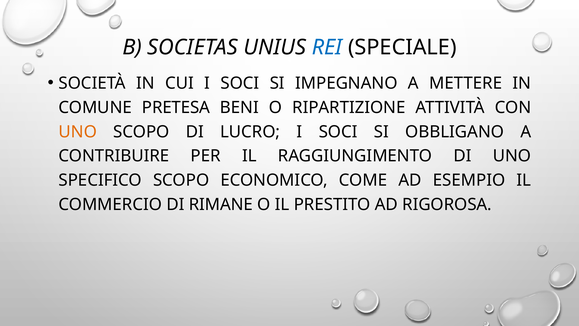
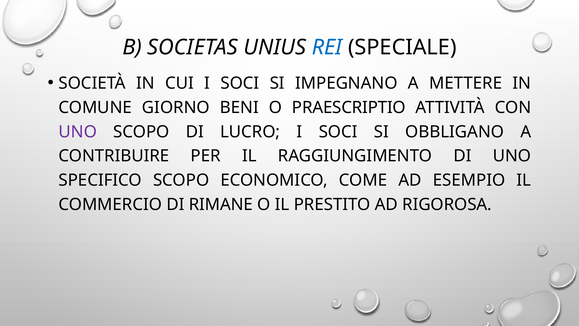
PRETESA: PRETESA -> GIORNO
RIPARTIZIONE: RIPARTIZIONE -> PRAESCRIPTIO
UNO at (78, 132) colour: orange -> purple
